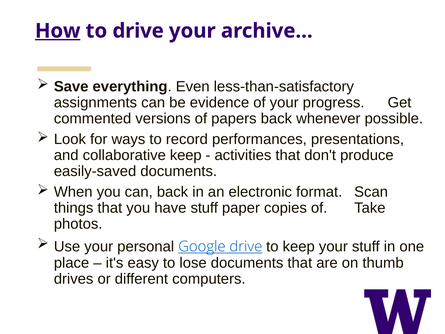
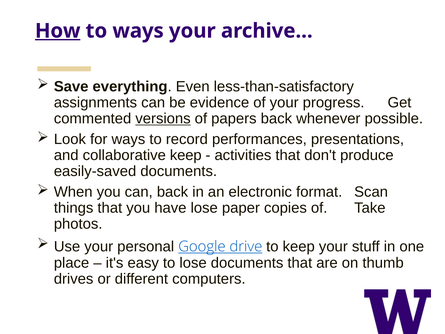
to drive: drive -> ways
versions underline: none -> present
have stuff: stuff -> lose
